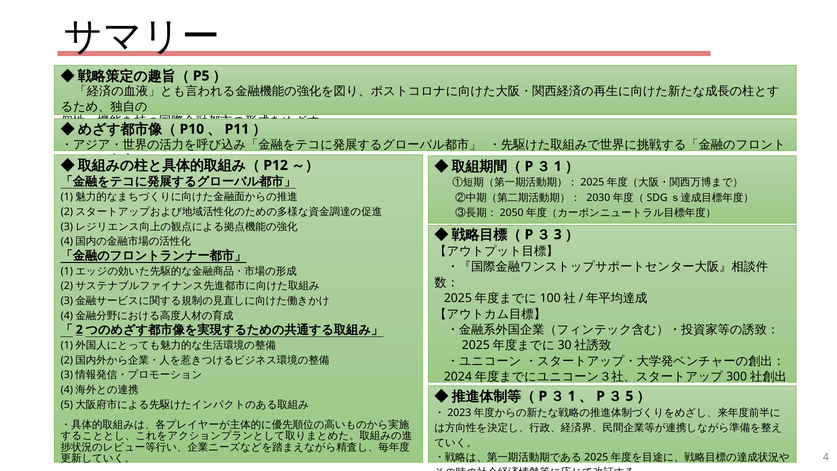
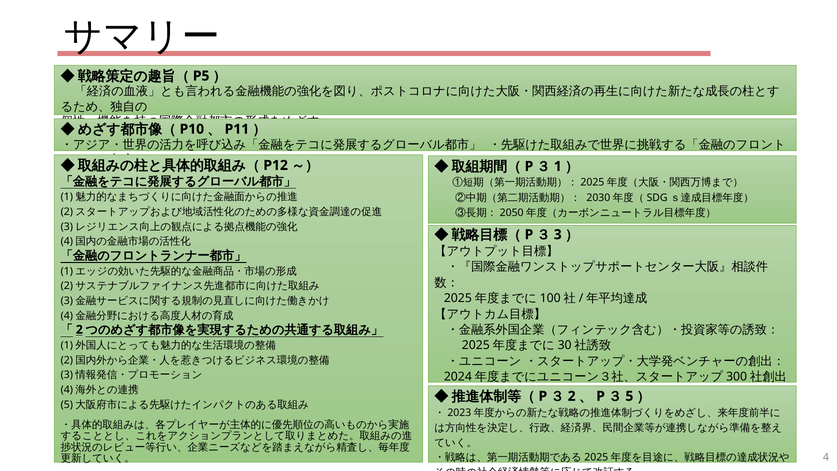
1 at (572, 396): 1 -> 2
